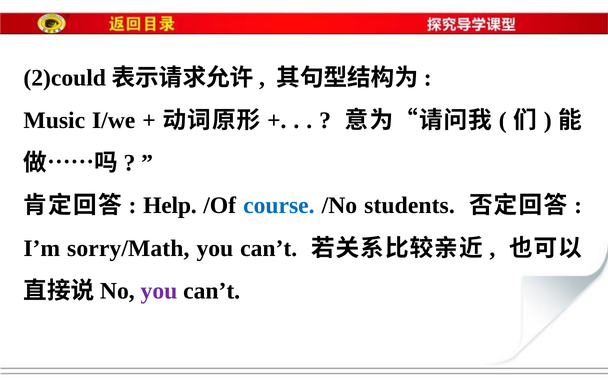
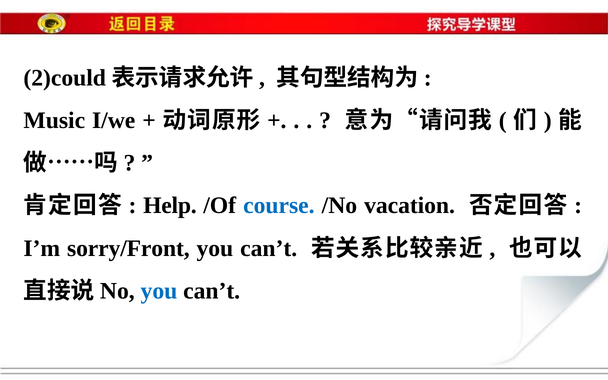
students: students -> vacation
sorry/Math: sorry/Math -> sorry/Front
you at (159, 291) colour: purple -> blue
